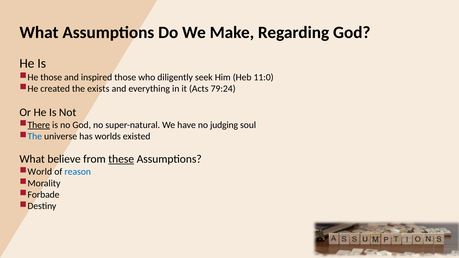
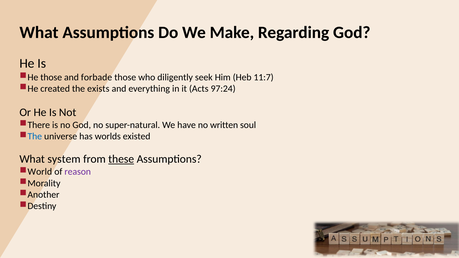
inspired: inspired -> forbade
11:0: 11:0 -> 11:7
79:24: 79:24 -> 97:24
There underline: present -> none
judging: judging -> written
believe: believe -> system
reason colour: blue -> purple
Forbade: Forbade -> Another
